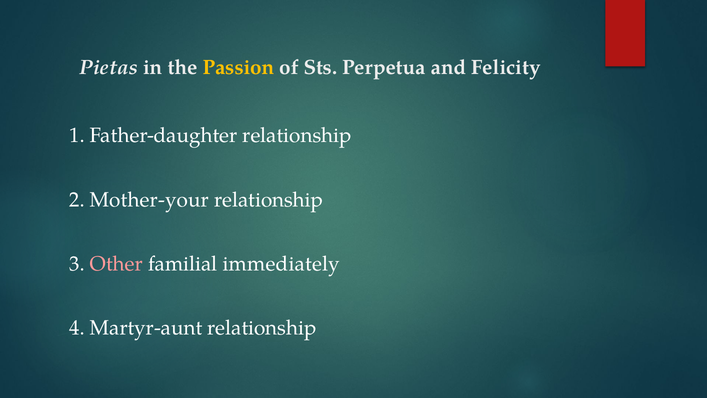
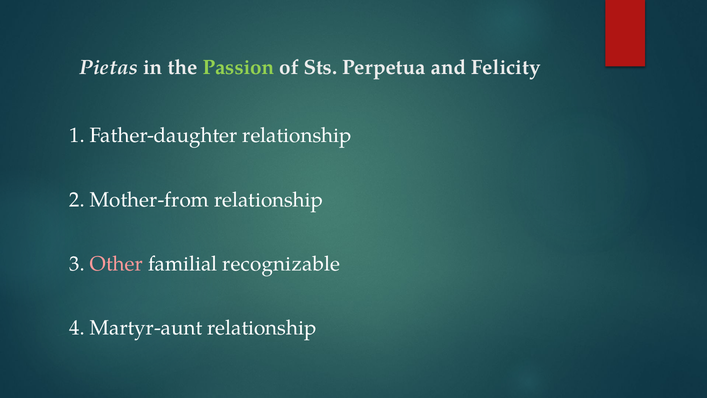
Passion colour: yellow -> light green
Mother-your: Mother-your -> Mother-from
immediately: immediately -> recognizable
